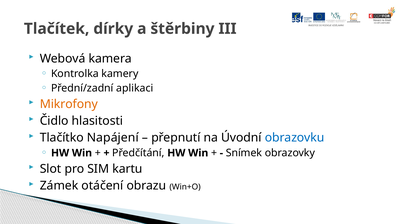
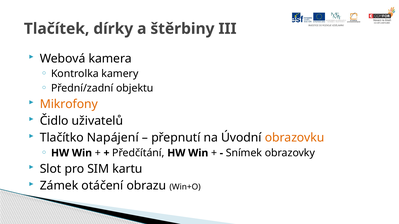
aplikaci: aplikaci -> objektu
hlasitosti: hlasitosti -> uživatelů
obrazovku colour: blue -> orange
